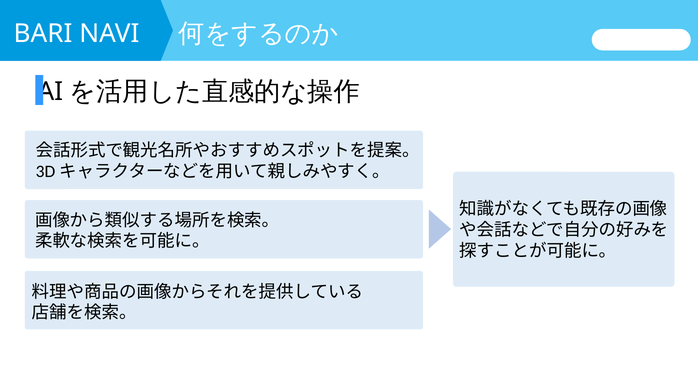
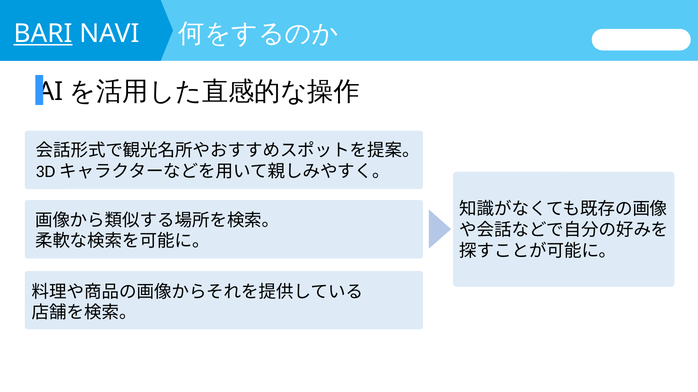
BARI underline: none -> present
